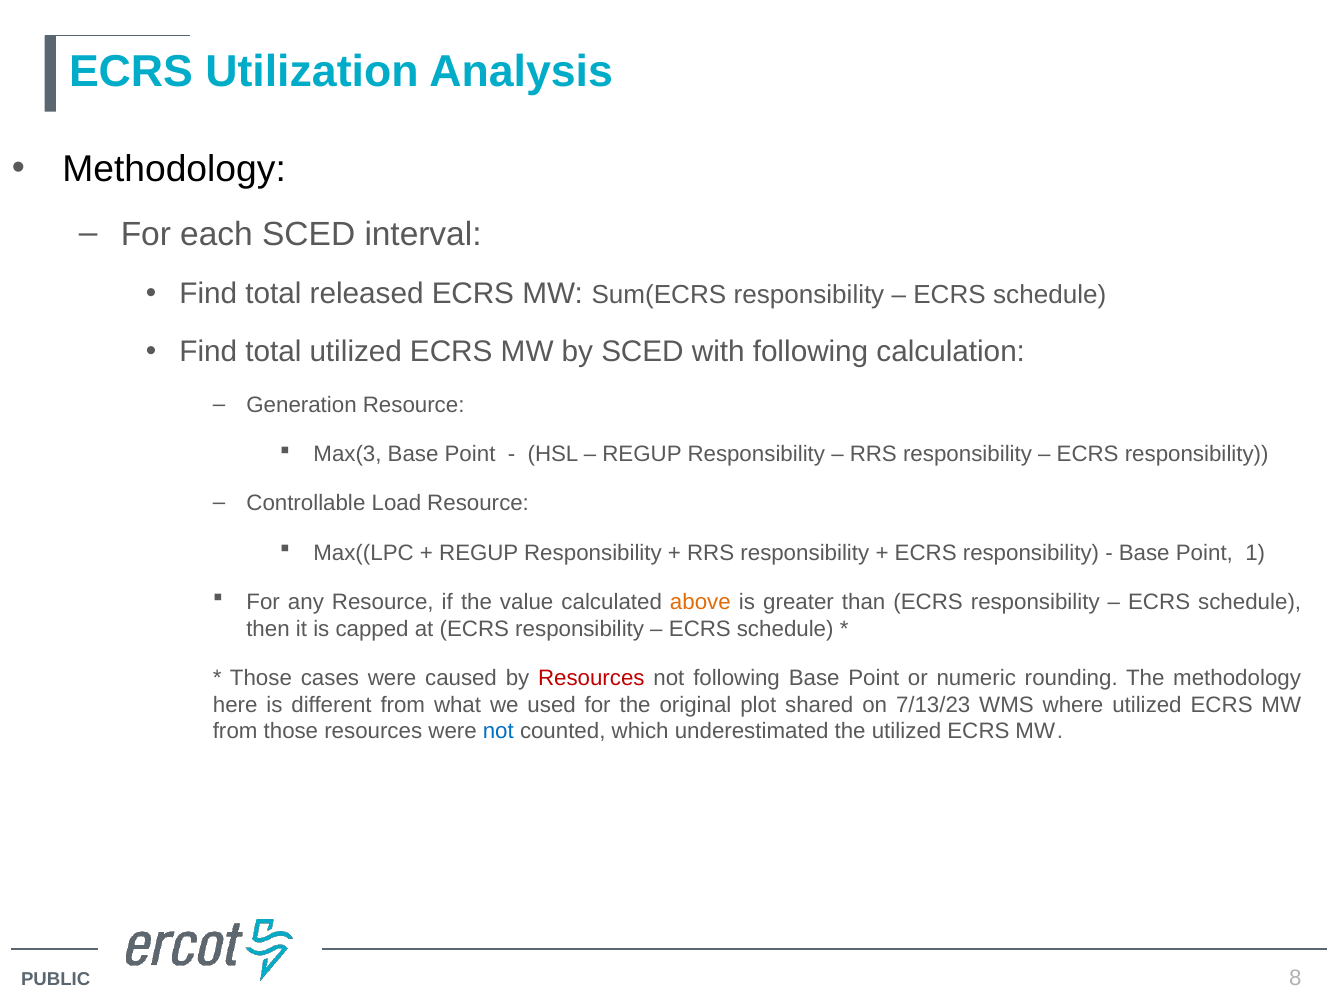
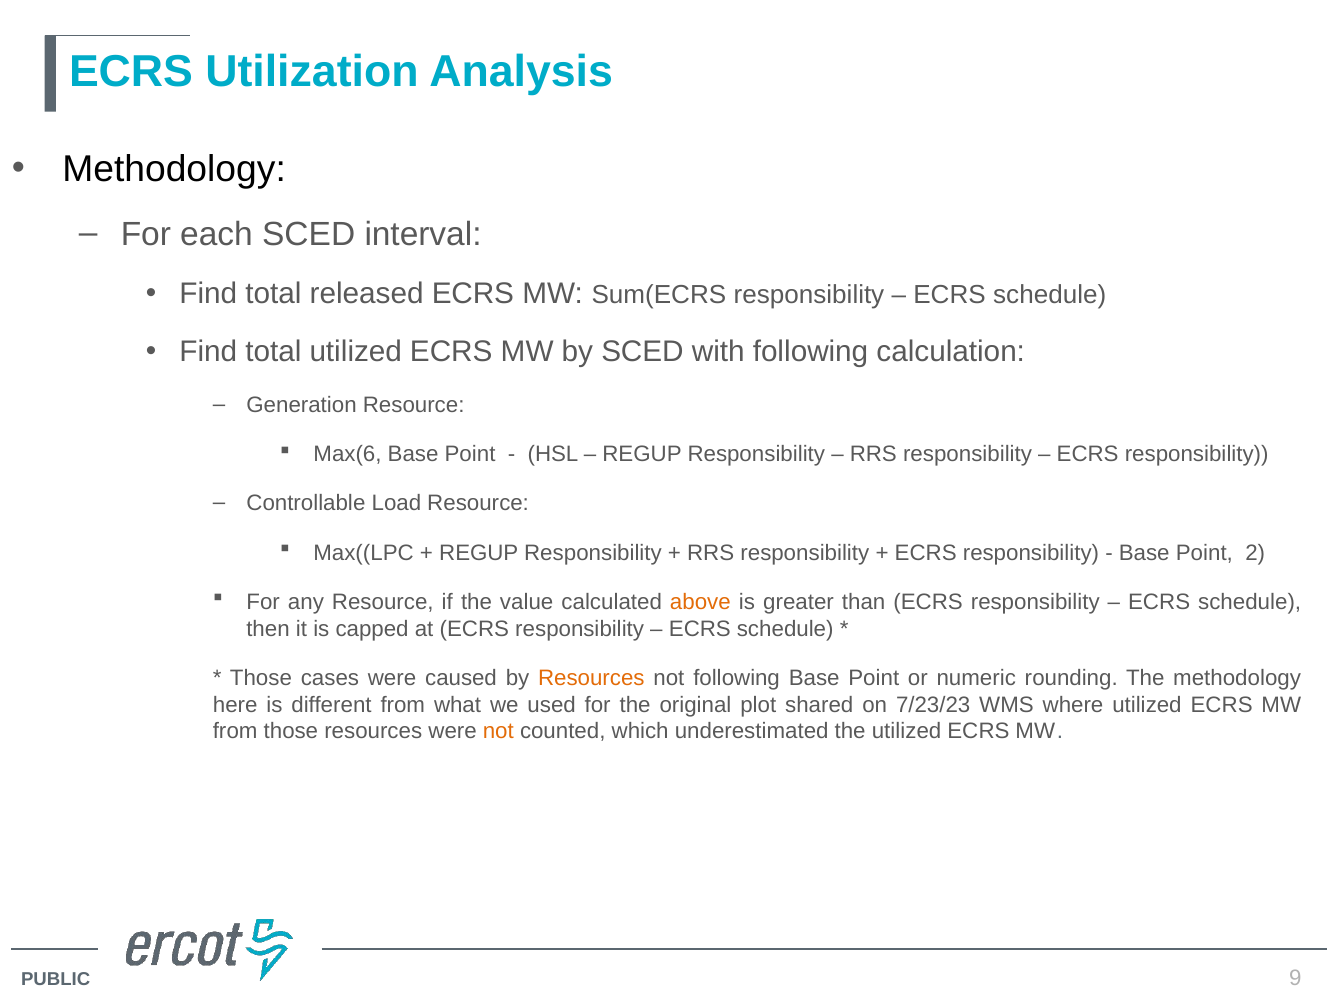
Max(3: Max(3 -> Max(6
1: 1 -> 2
Resources at (591, 678) colour: red -> orange
7/13/23: 7/13/23 -> 7/23/23
not at (498, 731) colour: blue -> orange
8: 8 -> 9
